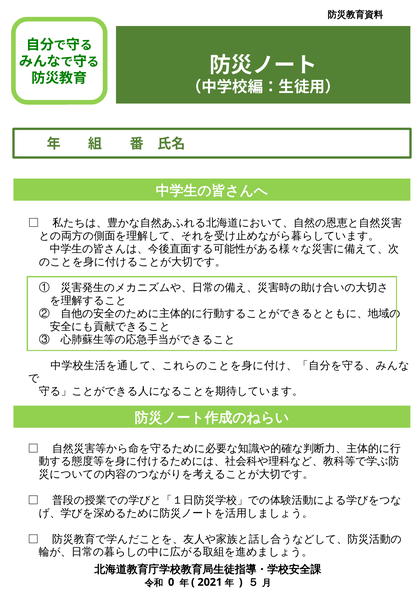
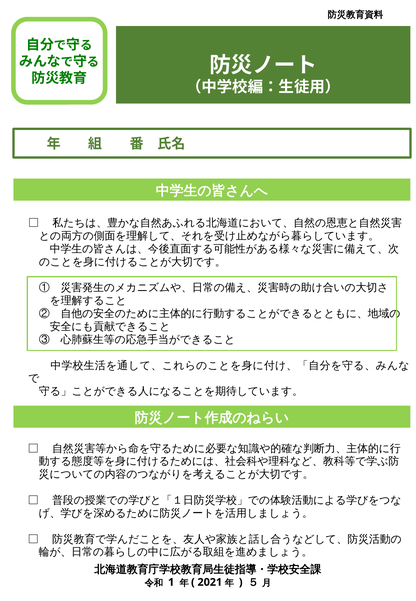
0: 0 -> 1
